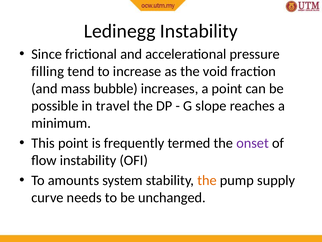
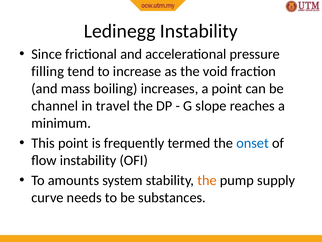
bubble: bubble -> boiling
possible: possible -> channel
onset colour: purple -> blue
unchanged: unchanged -> substances
